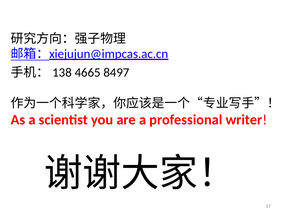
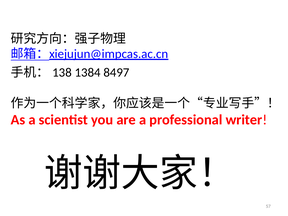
4665: 4665 -> 1384
